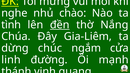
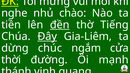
tình: tình -> tiền
Nắng: Nắng -> Tiếng
Ðây underline: none -> present
linh: linh -> thời
